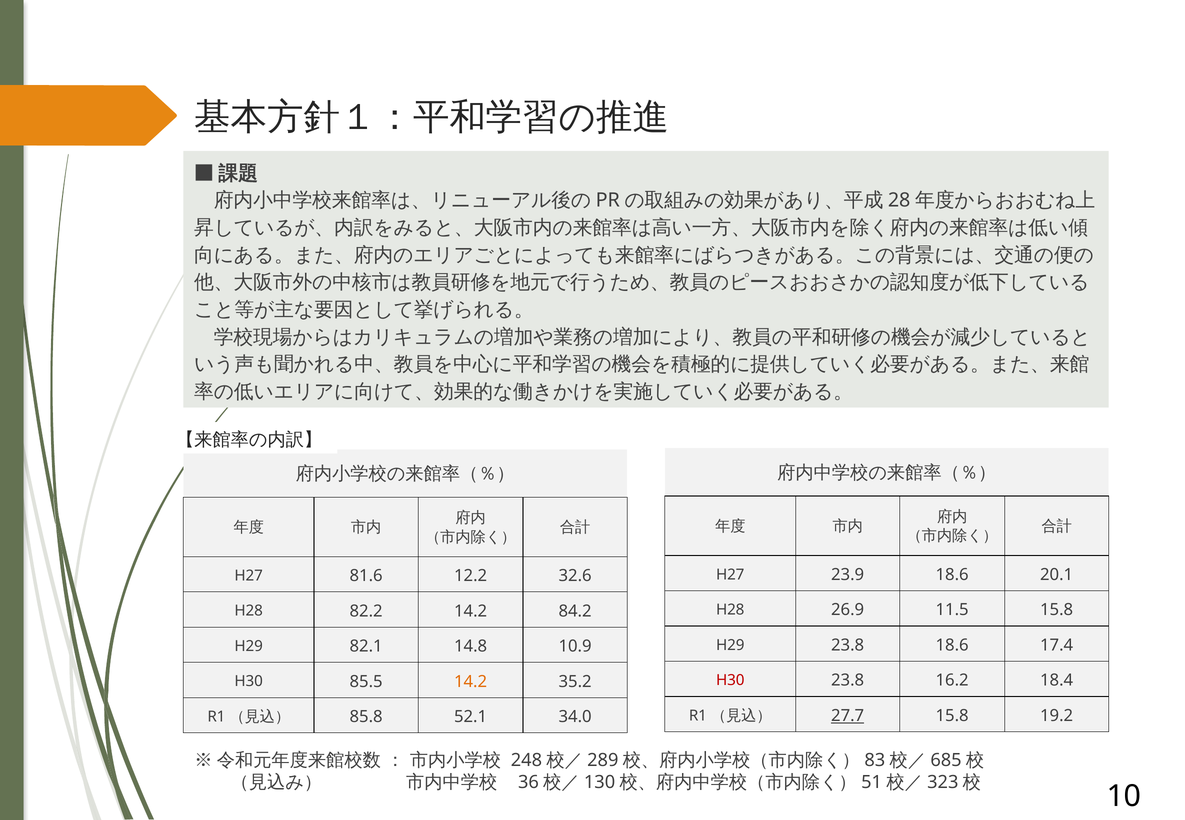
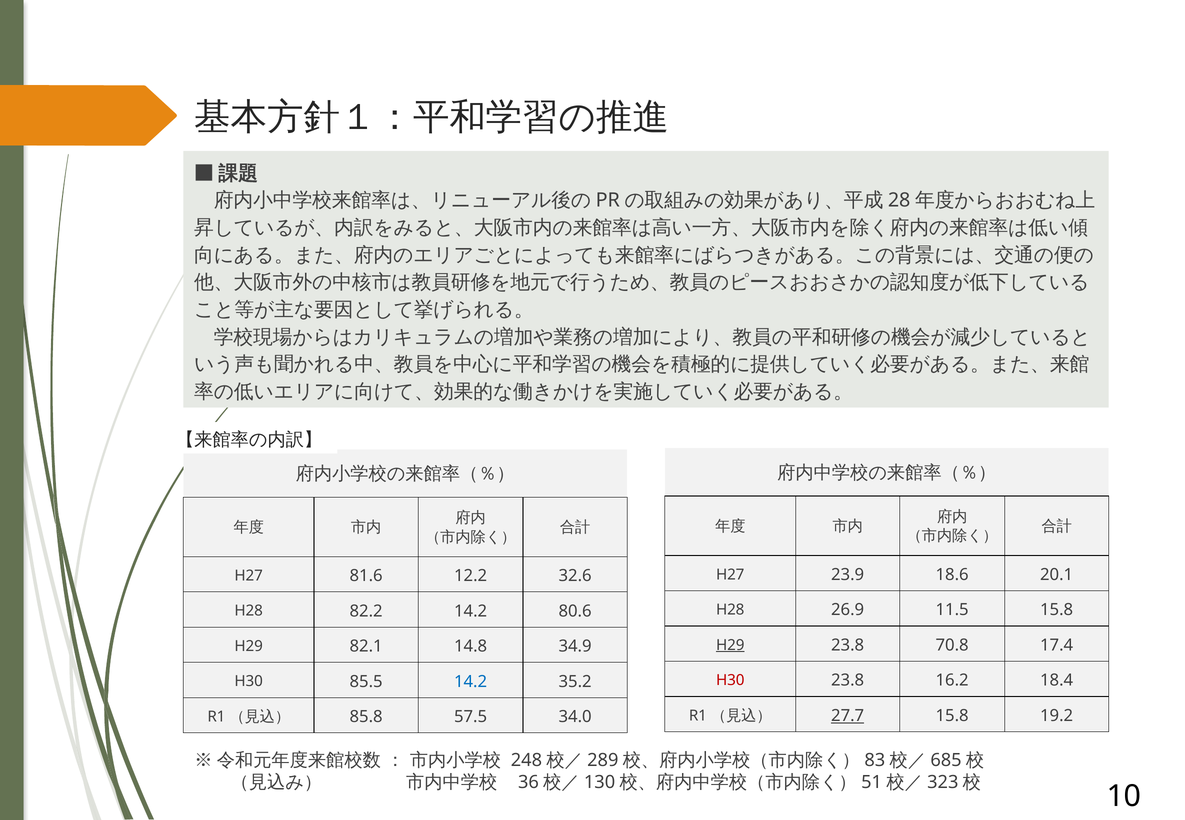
84.2: 84.2 -> 80.6
H29 at (730, 645) underline: none -> present
23.8 18.6: 18.6 -> 70.8
10.9: 10.9 -> 34.9
14.2 at (471, 682) colour: orange -> blue
52.1: 52.1 -> 57.5
